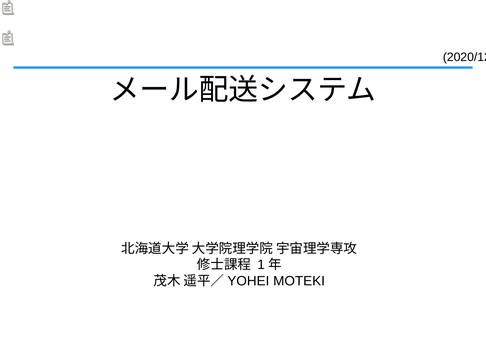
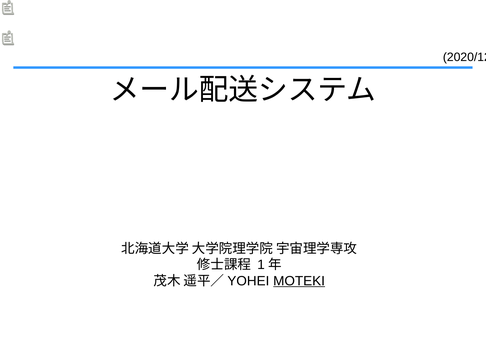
MOTEKI underline: none -> present
